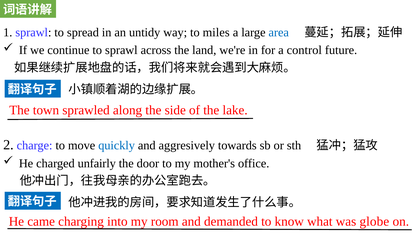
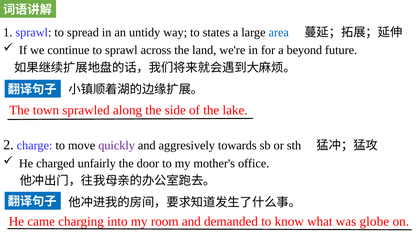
miles: miles -> states
control: control -> beyond
quickly colour: blue -> purple
